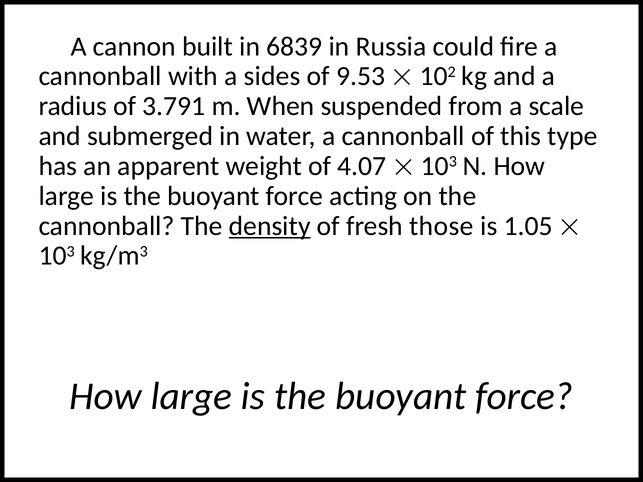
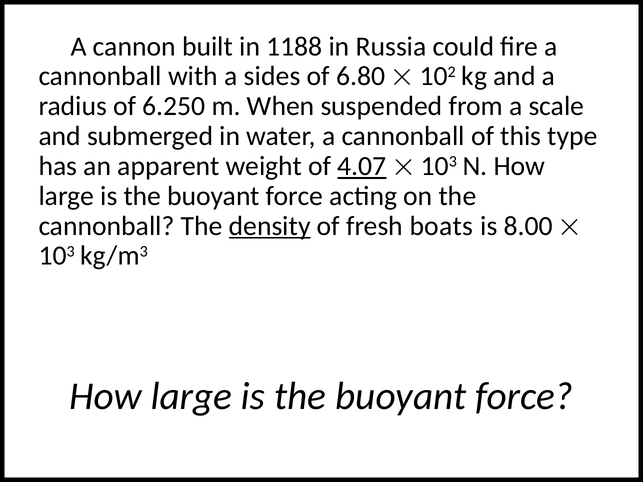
6839: 6839 -> 1188
9.53: 9.53 -> 6.80
3.791: 3.791 -> 6.250
4.07 underline: none -> present
those: those -> boats
1.05: 1.05 -> 8.00
